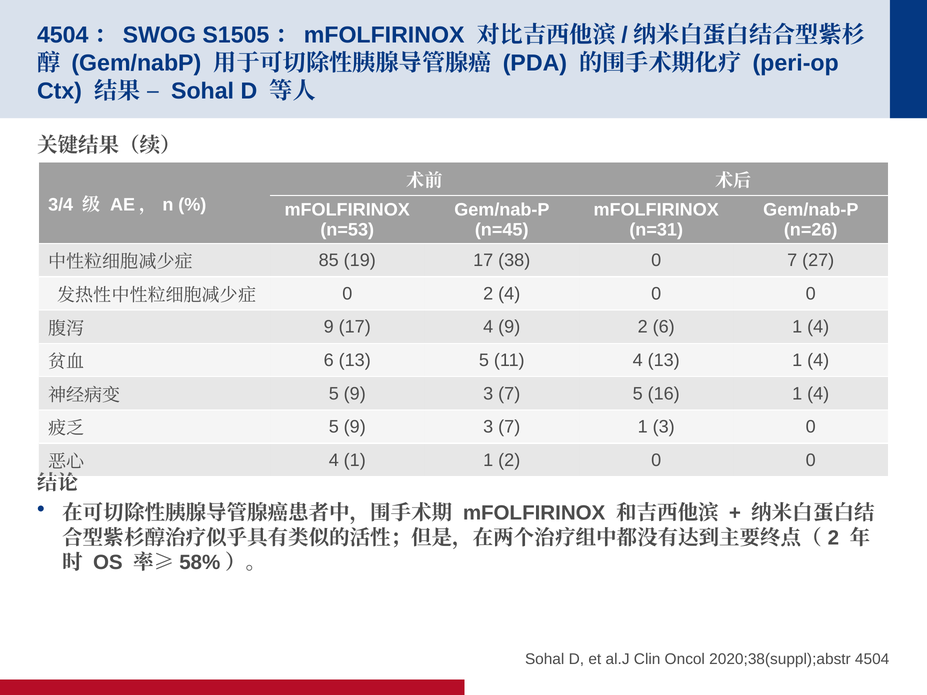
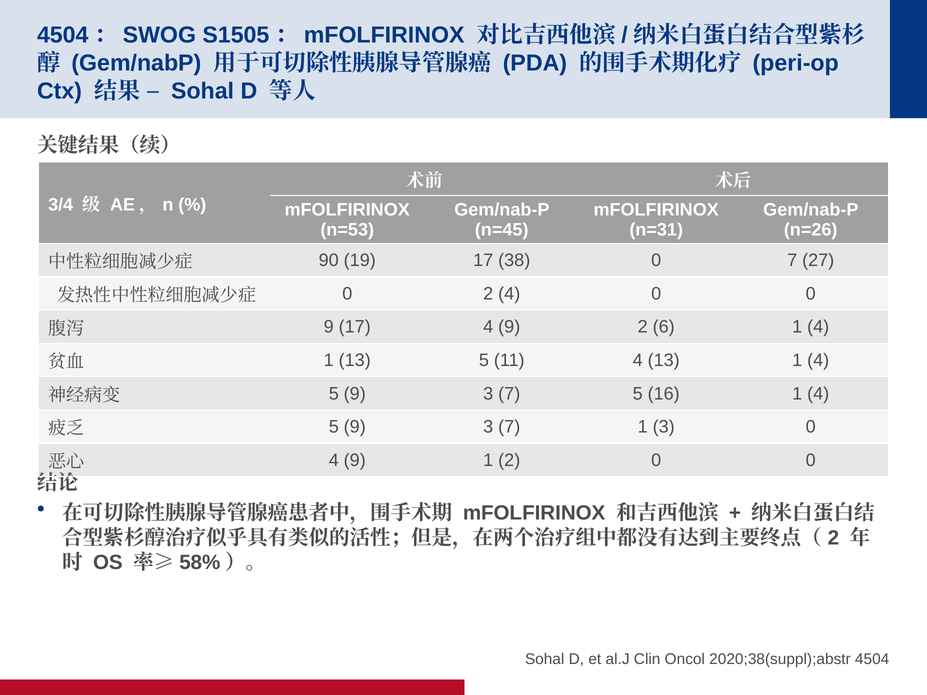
85: 85 -> 90
6 at (329, 360): 6 -> 1
1 at (355, 460): 1 -> 9
